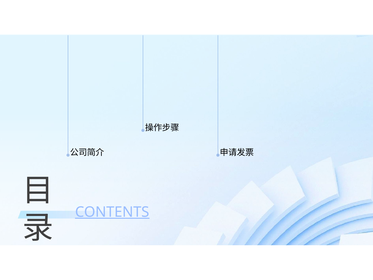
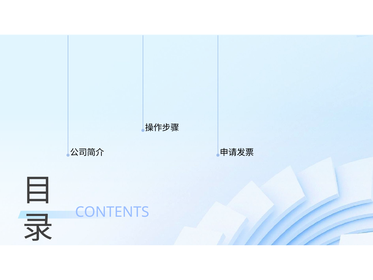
CONTENTS underline: present -> none
